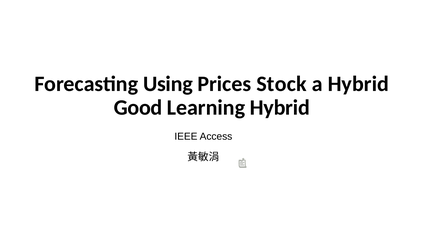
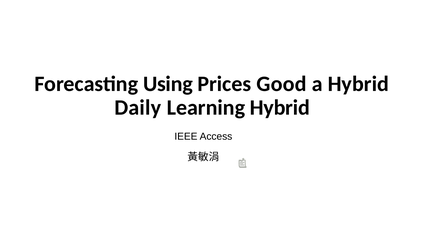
Stock: Stock -> Good
Good: Good -> Daily
